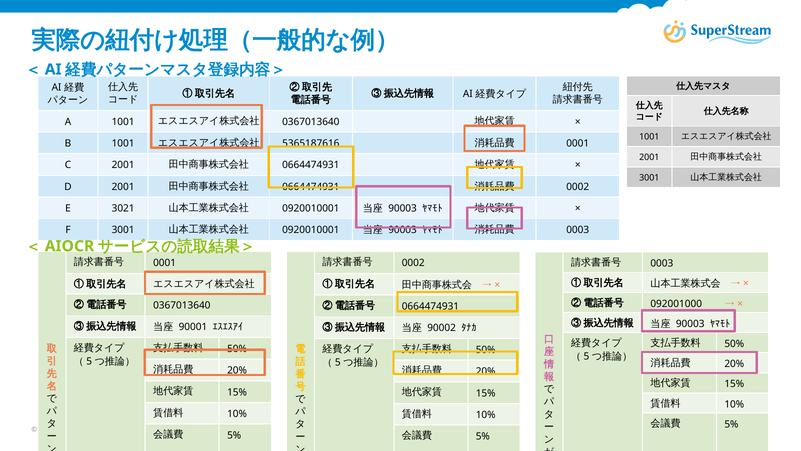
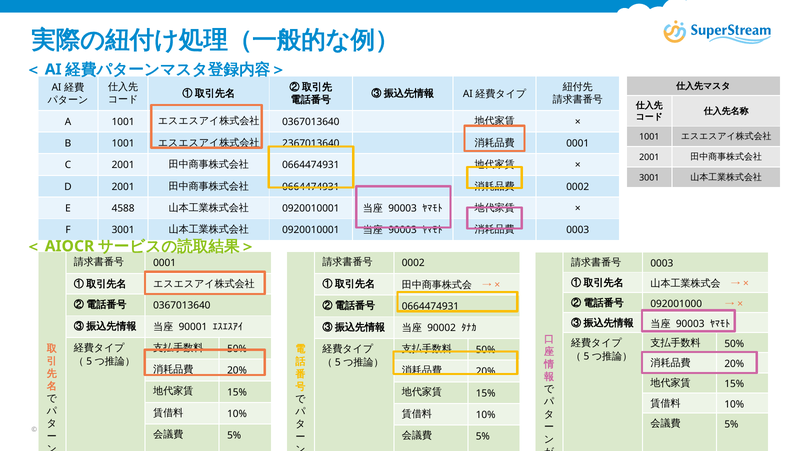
5365187616: 5365187616 -> 2367013640
3021: 3021 -> 4588
